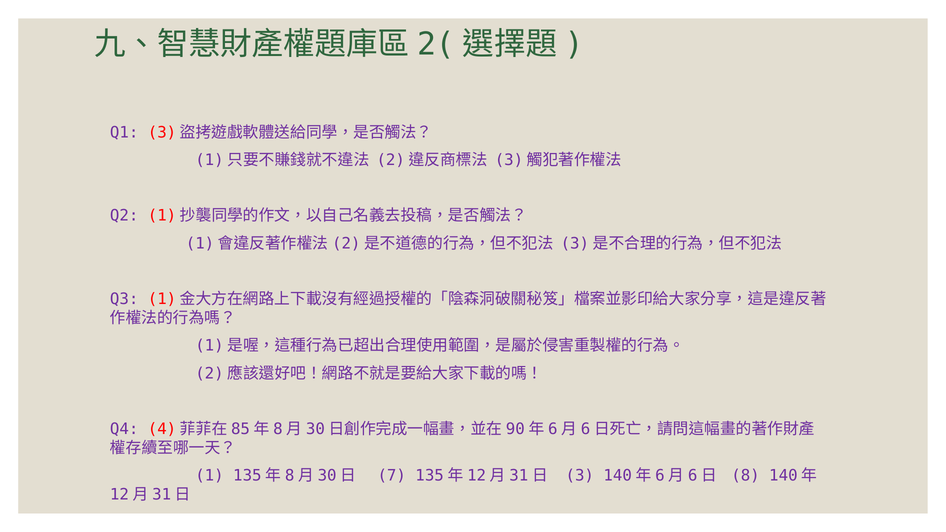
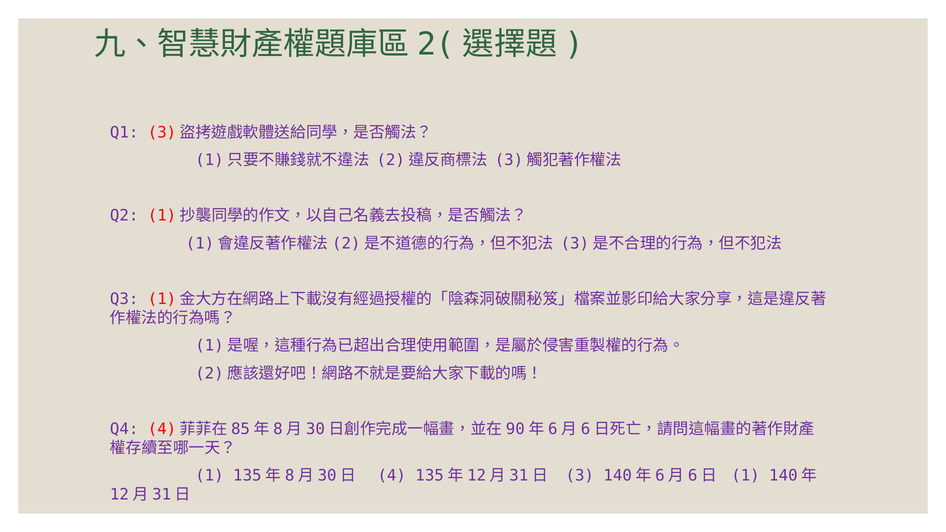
7: 7 -> 4
8 at (745, 476): 8 -> 1
